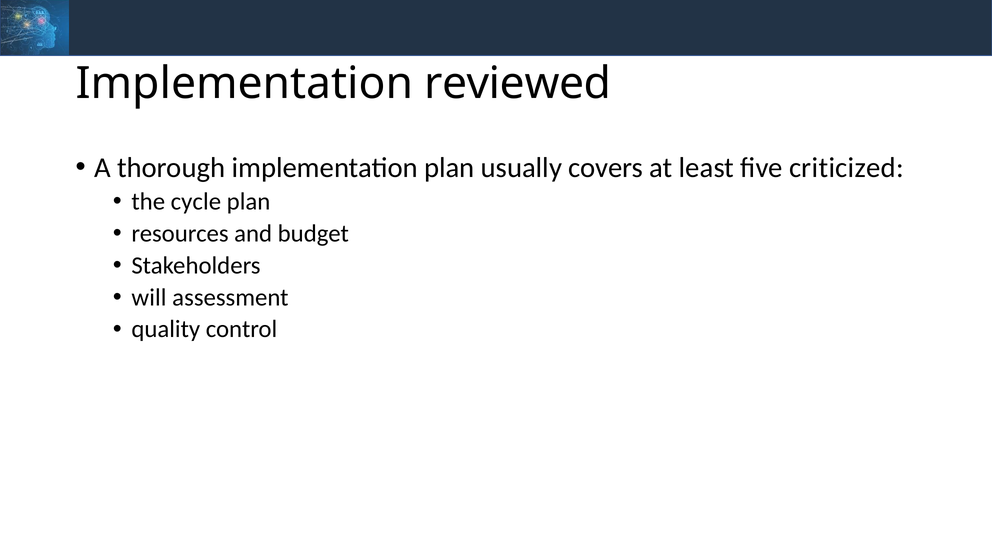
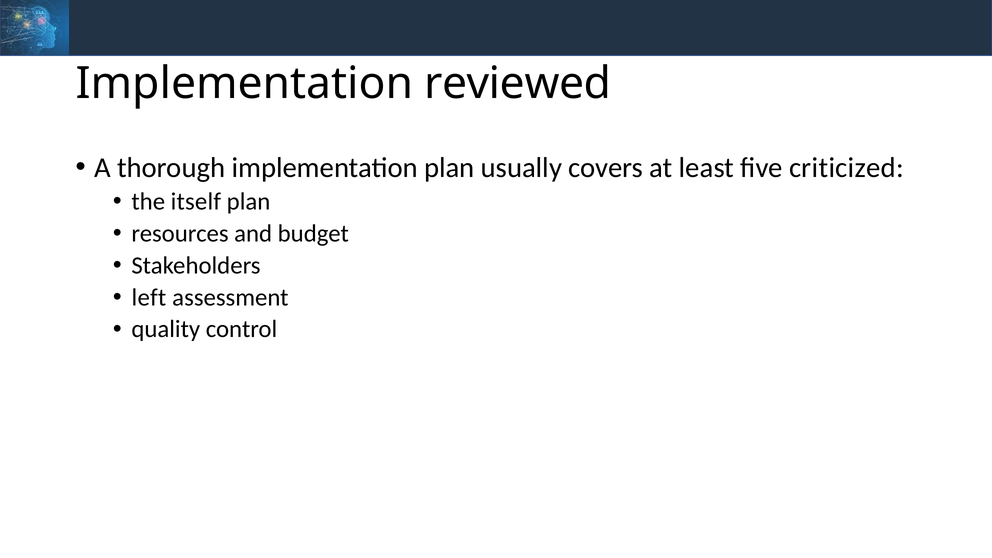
cycle: cycle -> itself
will: will -> left
